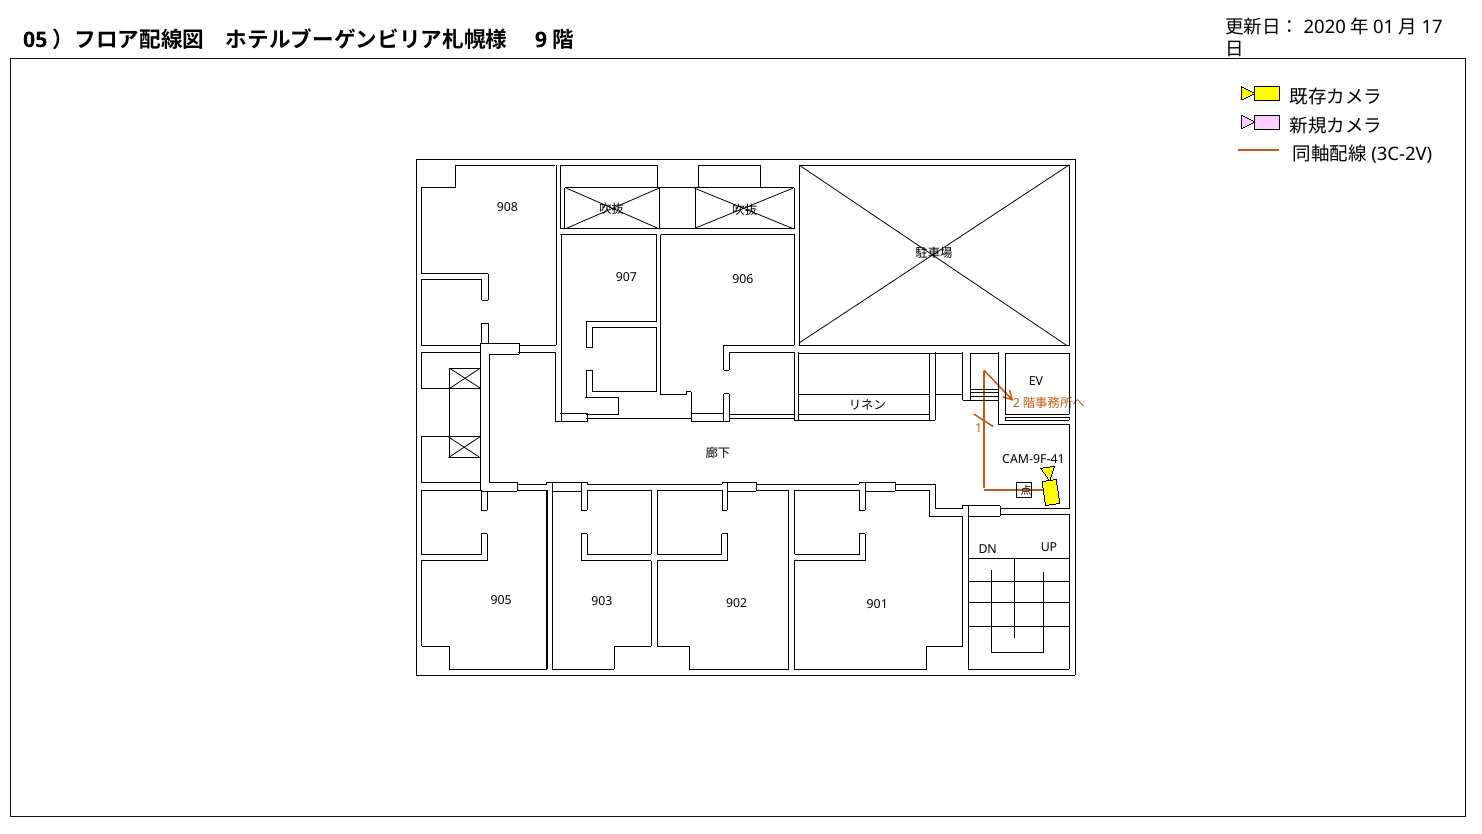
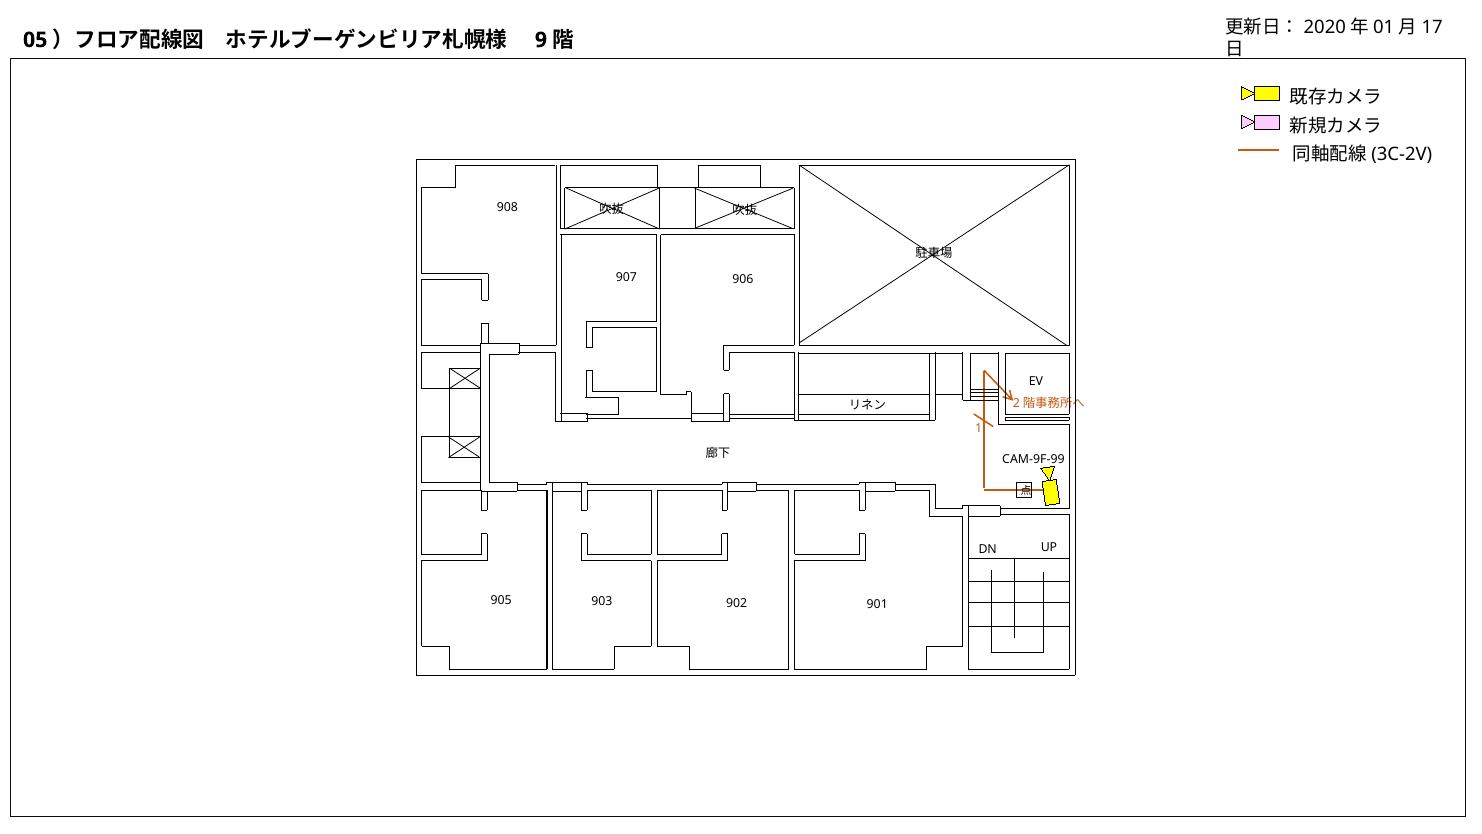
CAM-9F-41: CAM-9F-41 -> CAM-9F-99
